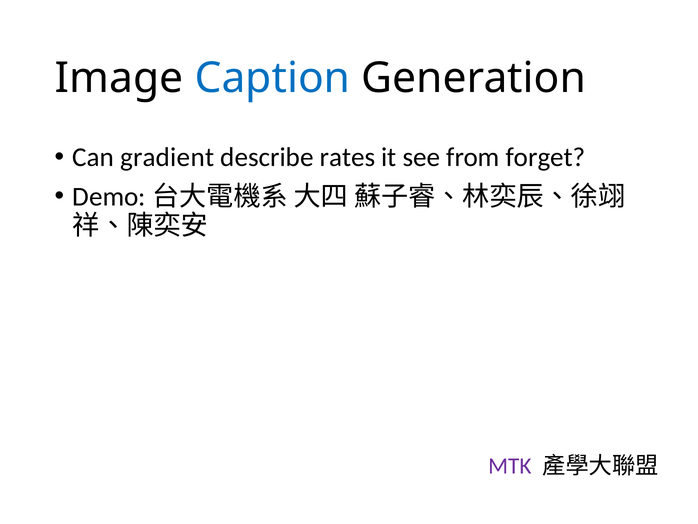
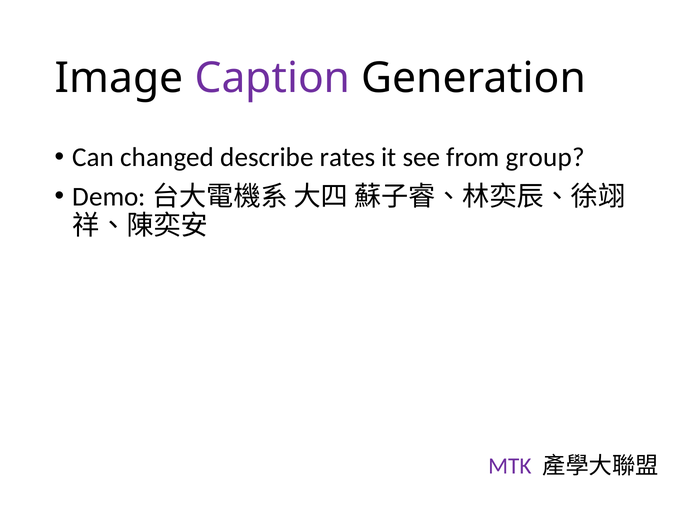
Caption colour: blue -> purple
gradient: gradient -> changed
forget: forget -> group
